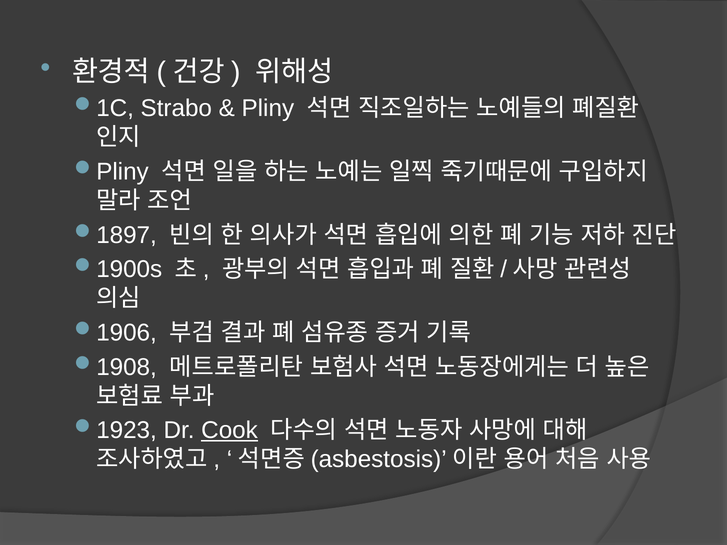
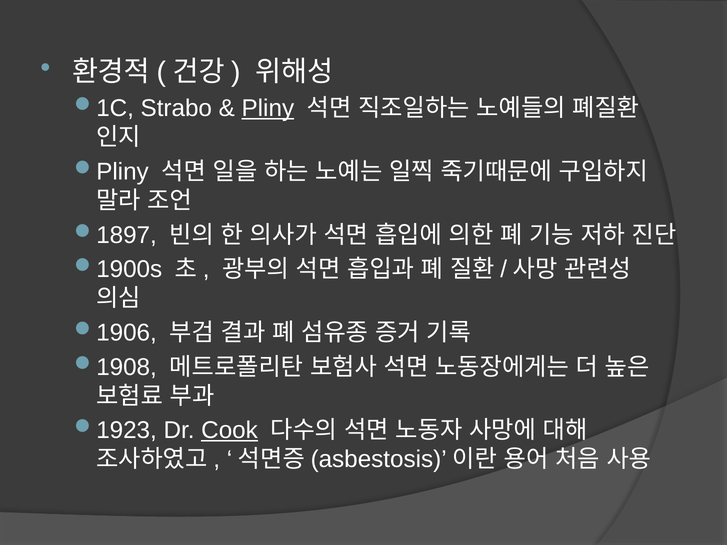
Pliny underline: none -> present
